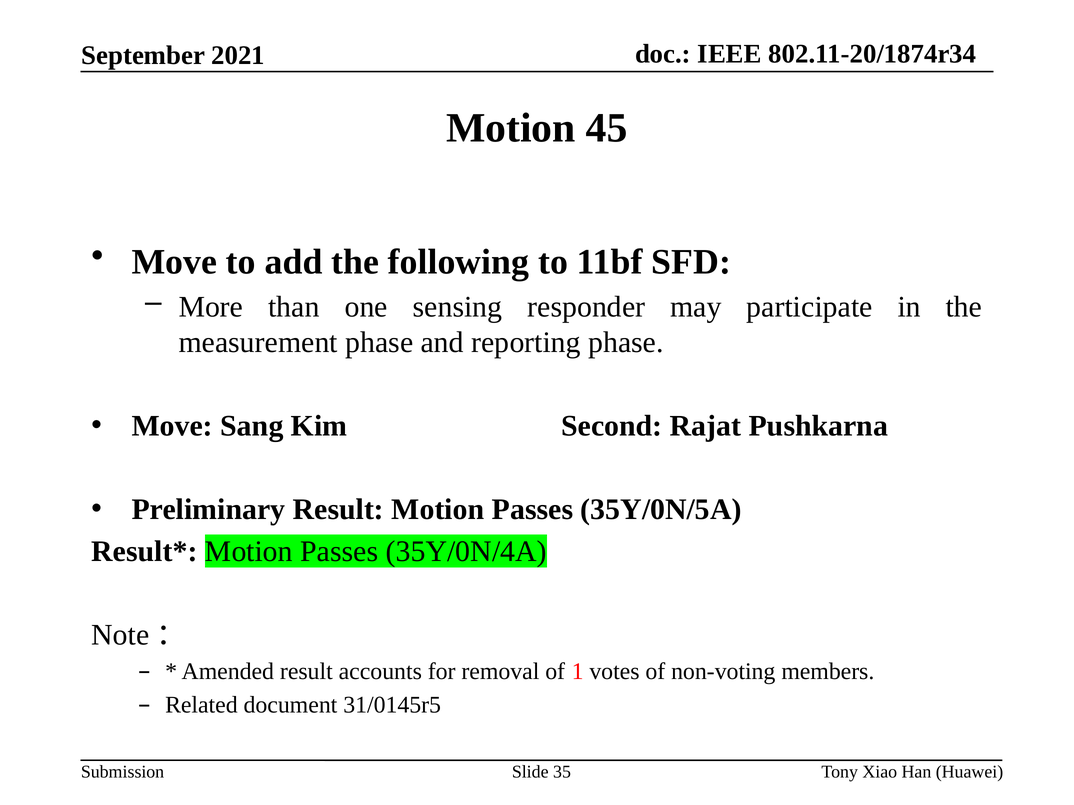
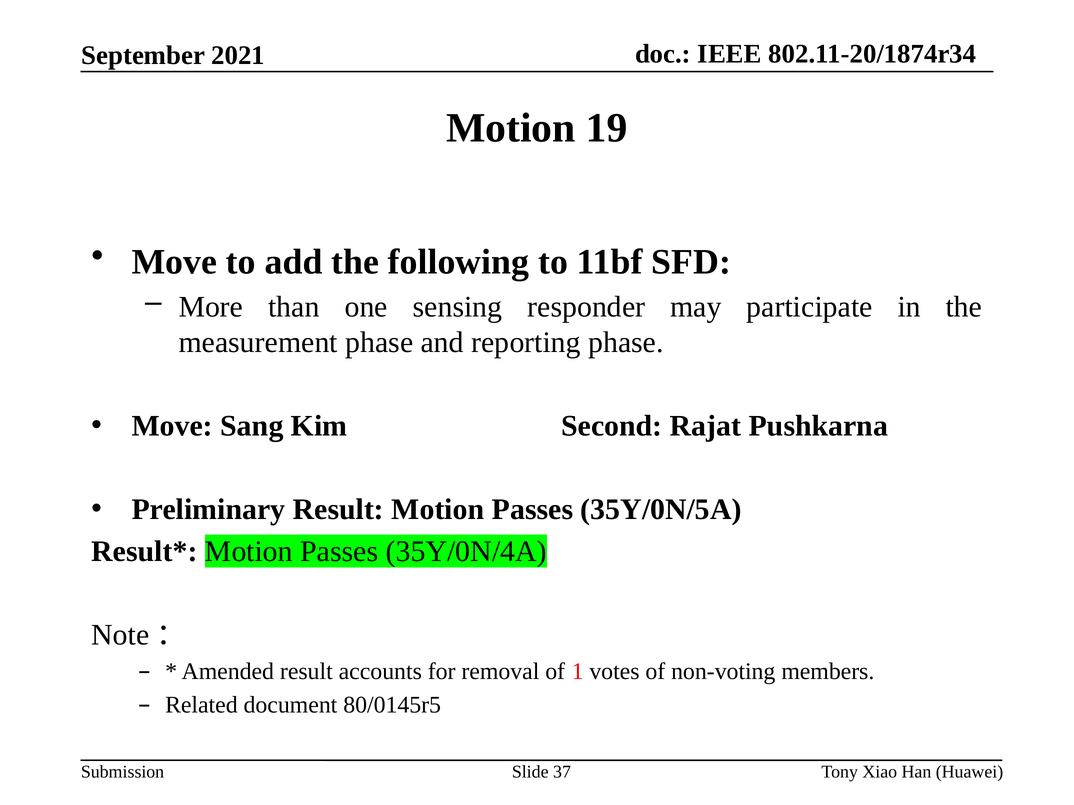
45: 45 -> 19
31/0145r5: 31/0145r5 -> 80/0145r5
35: 35 -> 37
